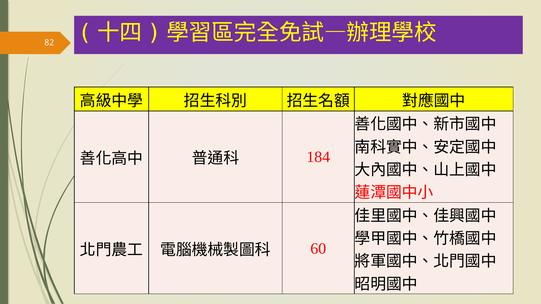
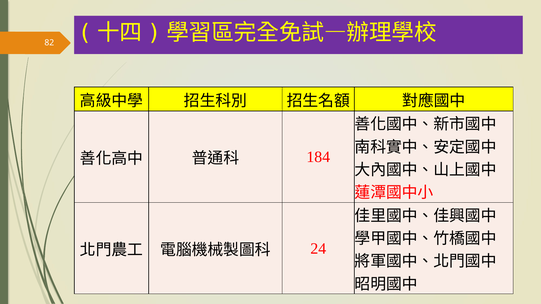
60: 60 -> 24
